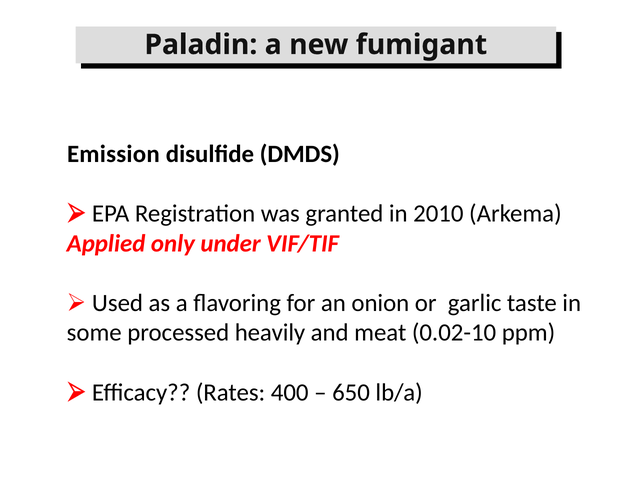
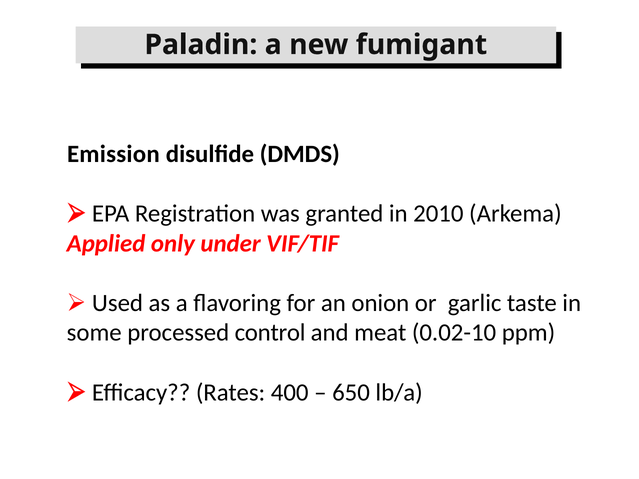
heavily: heavily -> control
